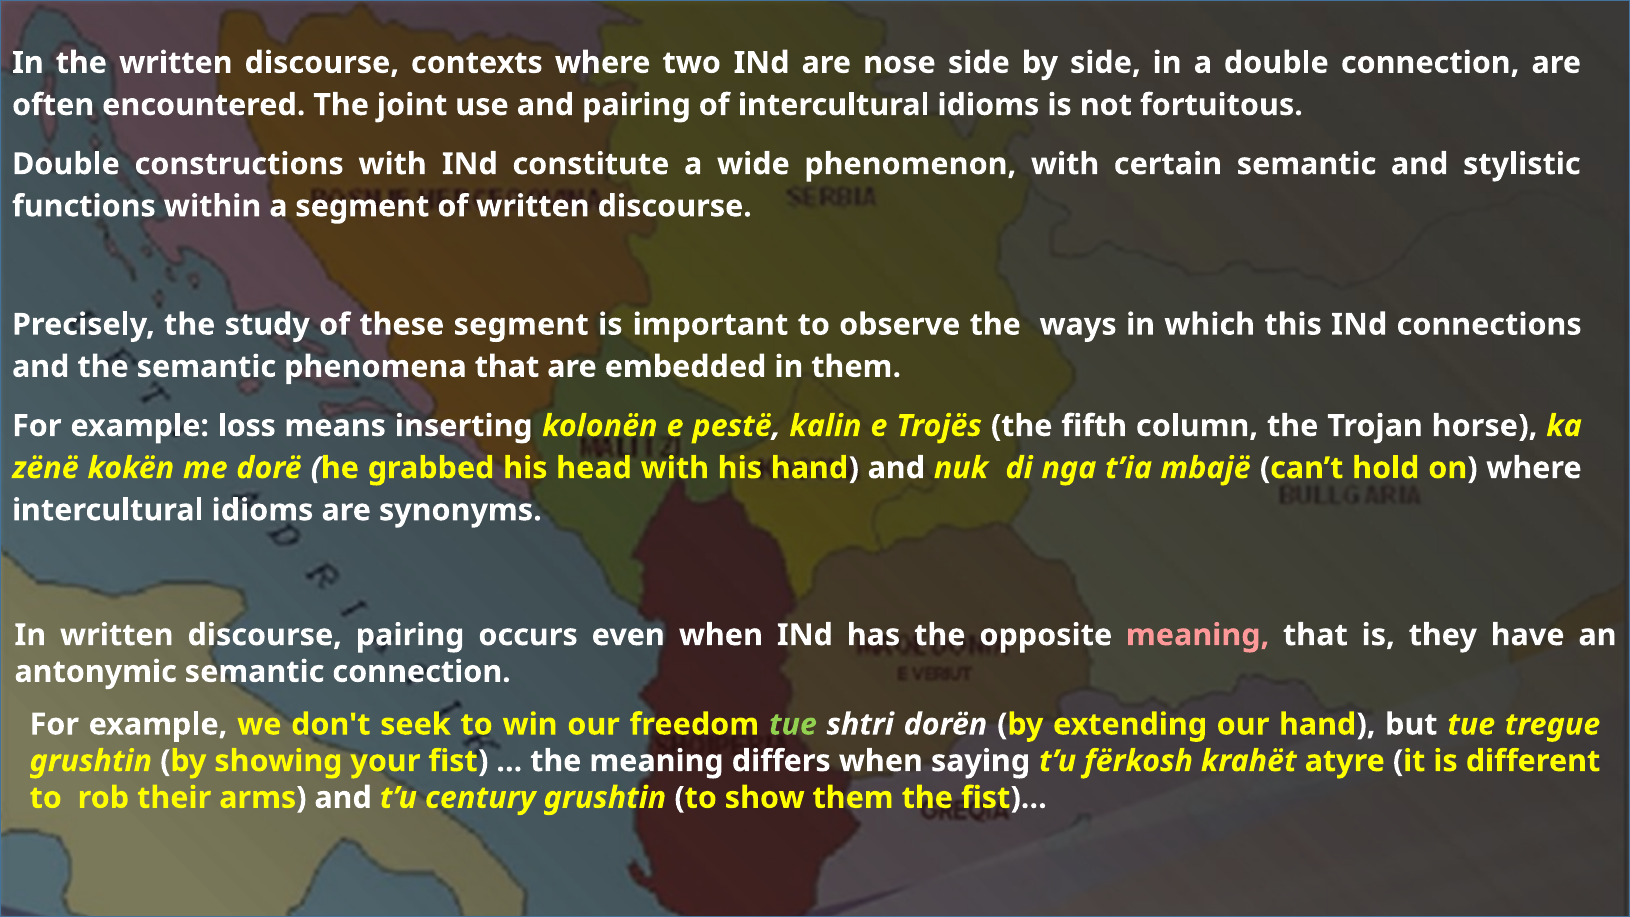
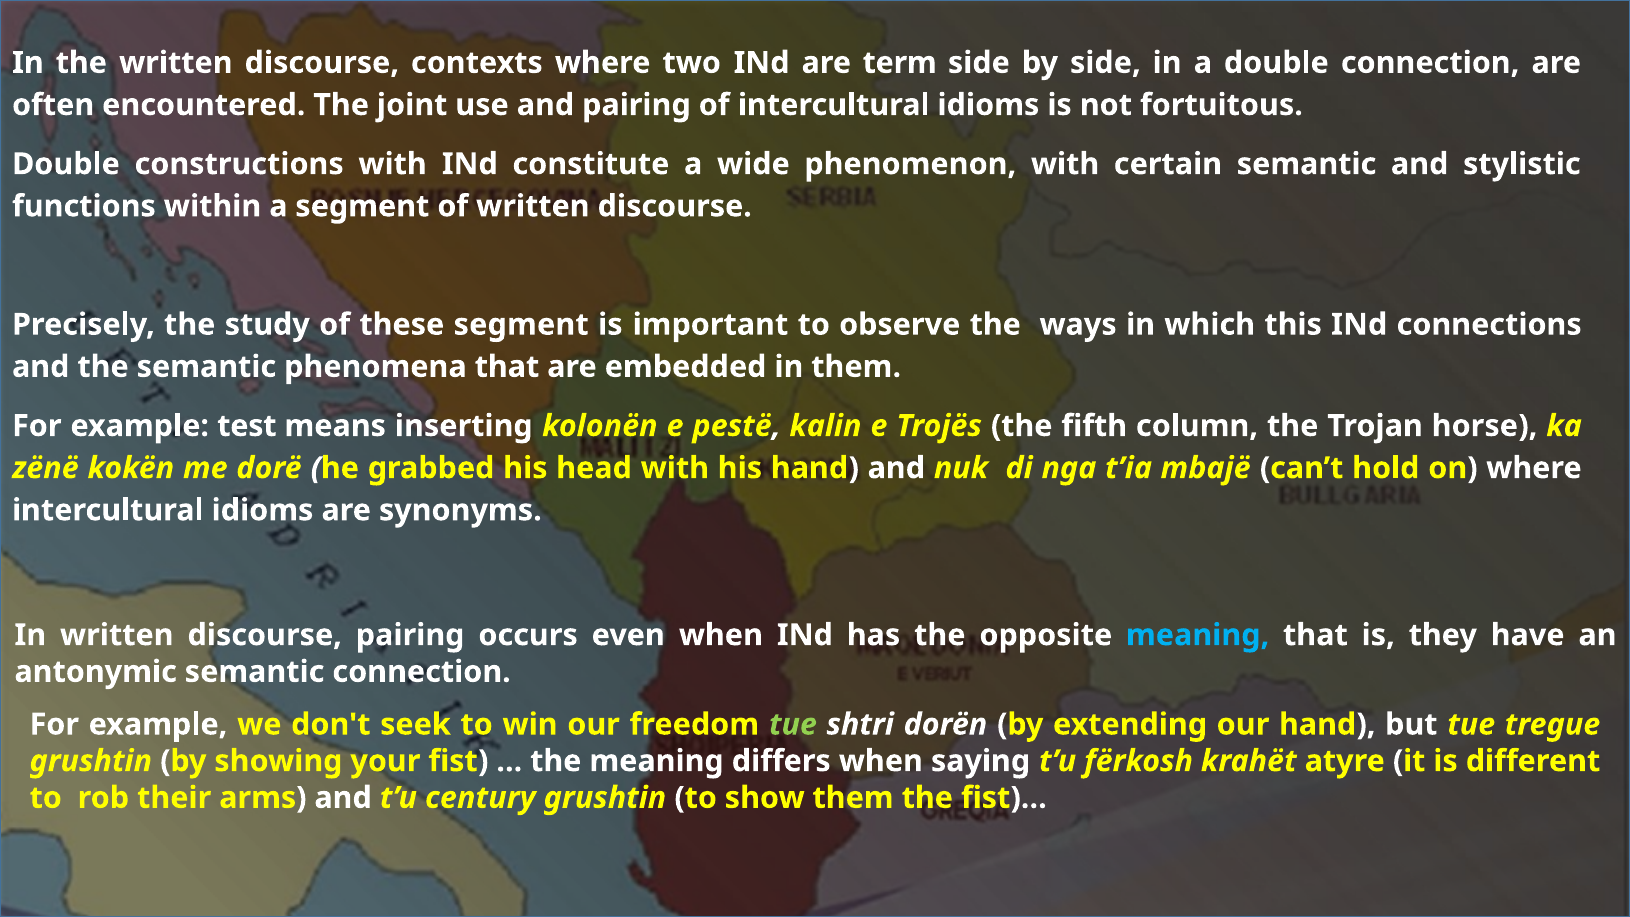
nose: nose -> term
loss: loss -> test
meaning at (1198, 635) colour: pink -> light blue
